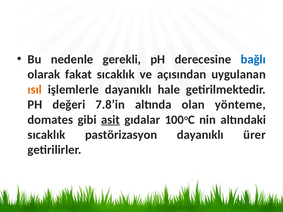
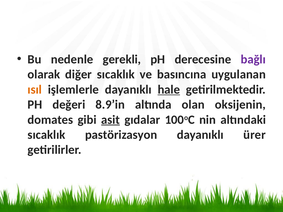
bağlı colour: blue -> purple
fakat: fakat -> diğer
açısından: açısından -> basıncına
hale underline: none -> present
7.8’in: 7.8’in -> 8.9’in
yönteme: yönteme -> oksijenin
